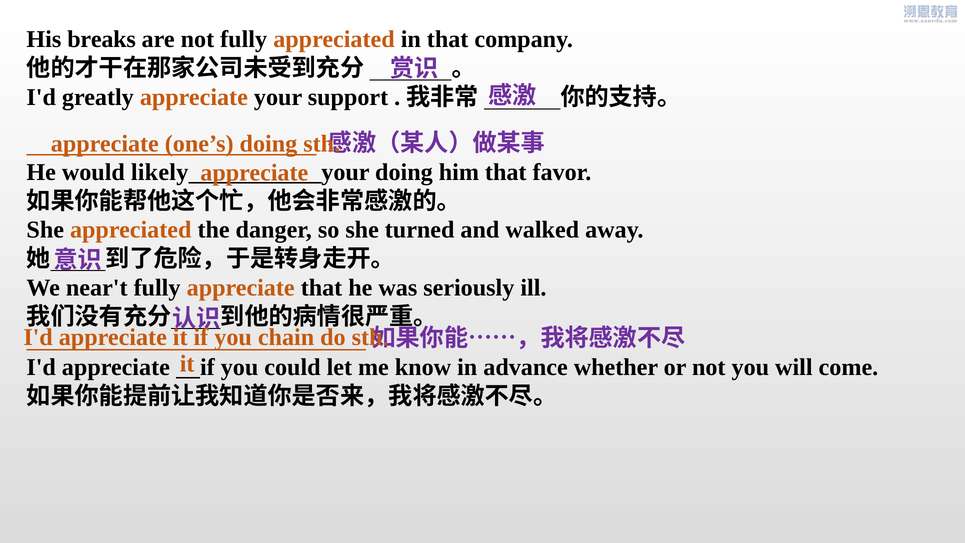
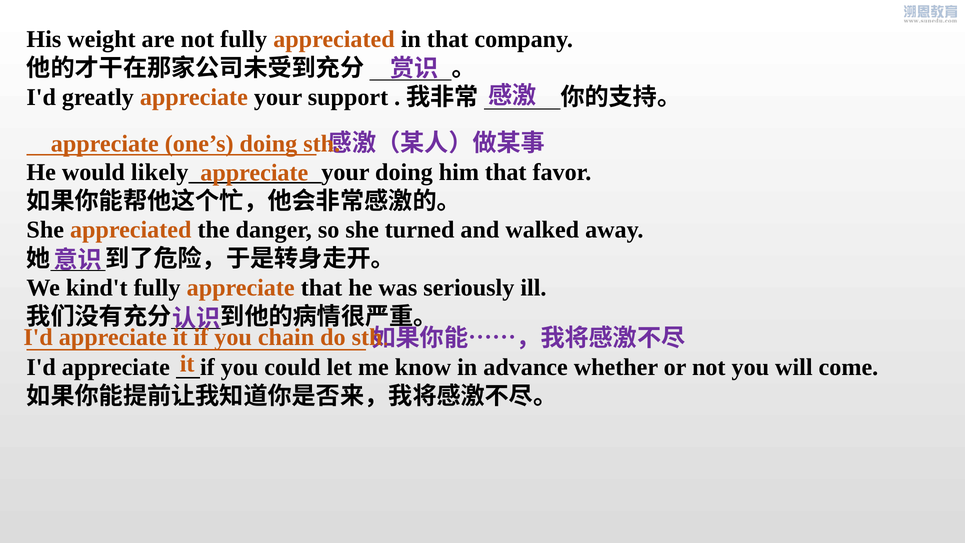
breaks: breaks -> weight
near't: near't -> kind't
